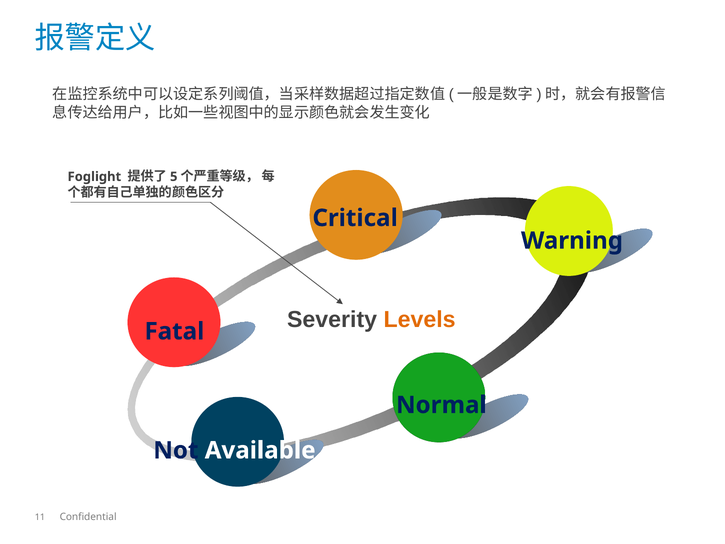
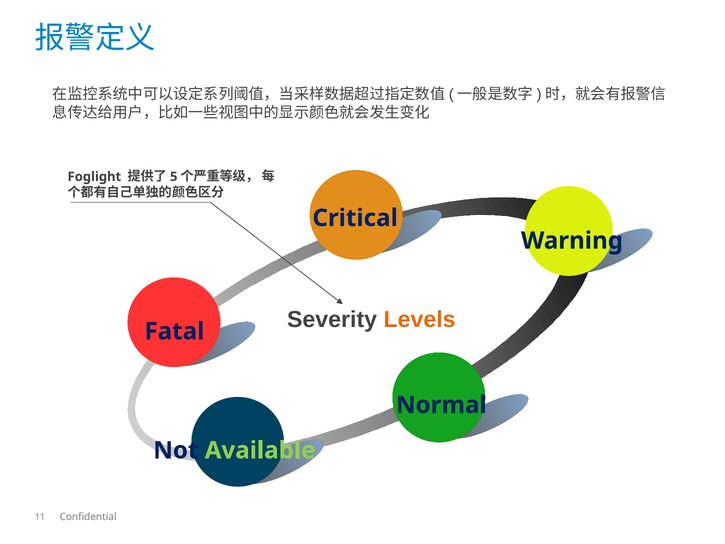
Available colour: white -> light green
